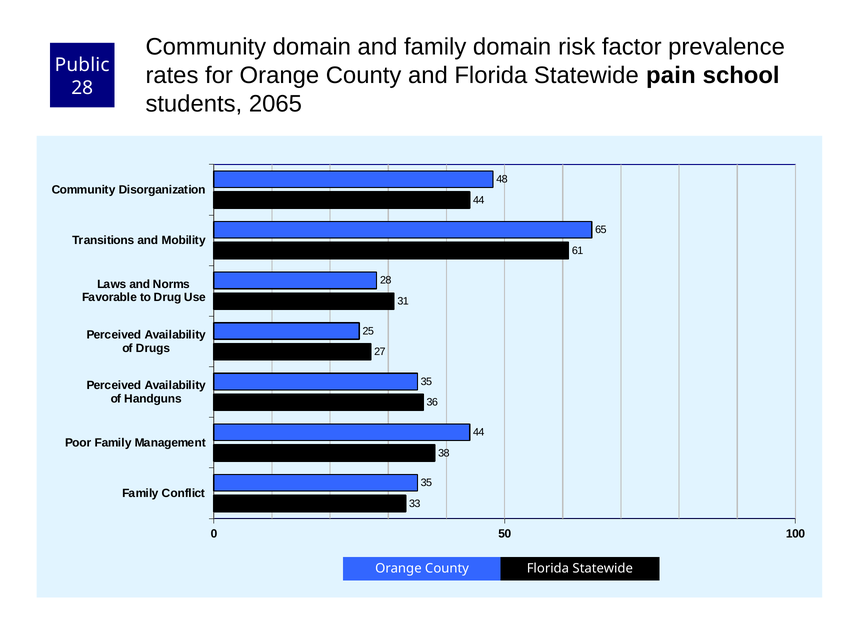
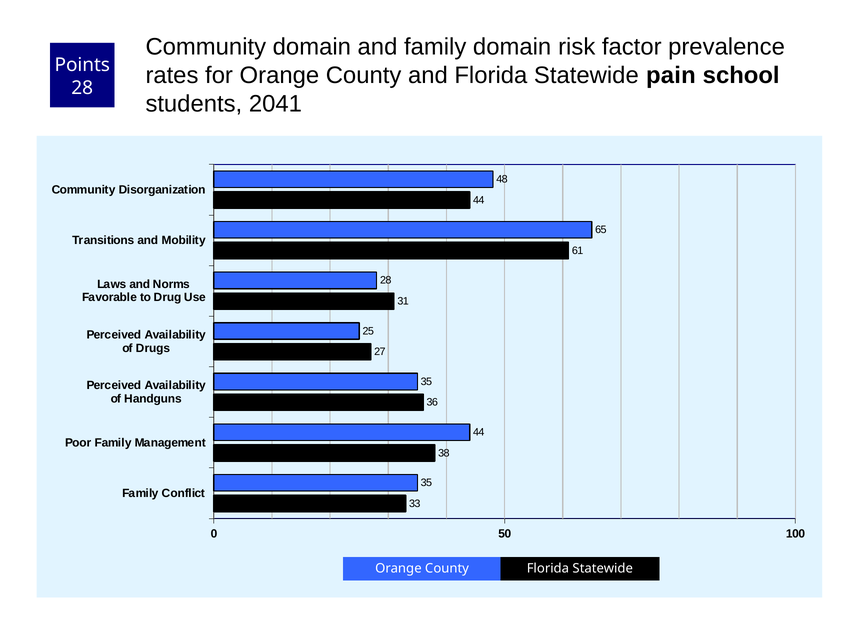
Public: Public -> Points
2065: 2065 -> 2041
